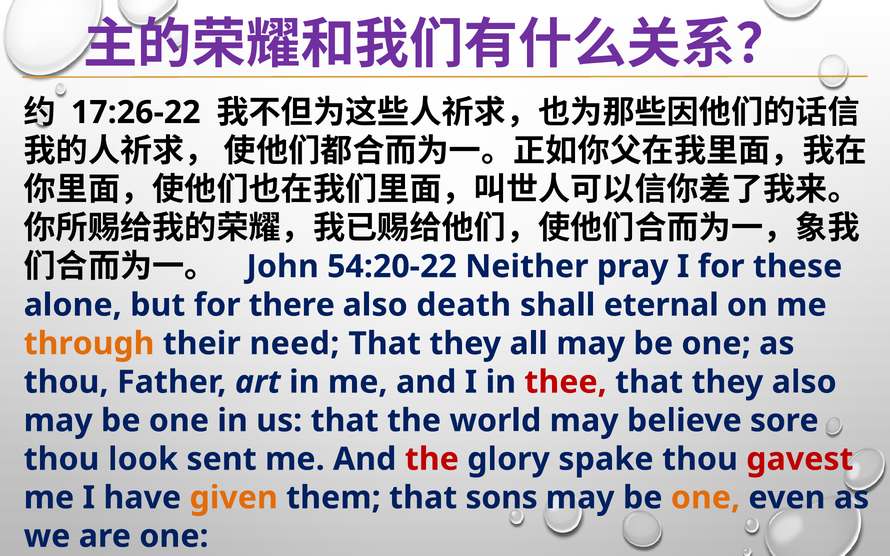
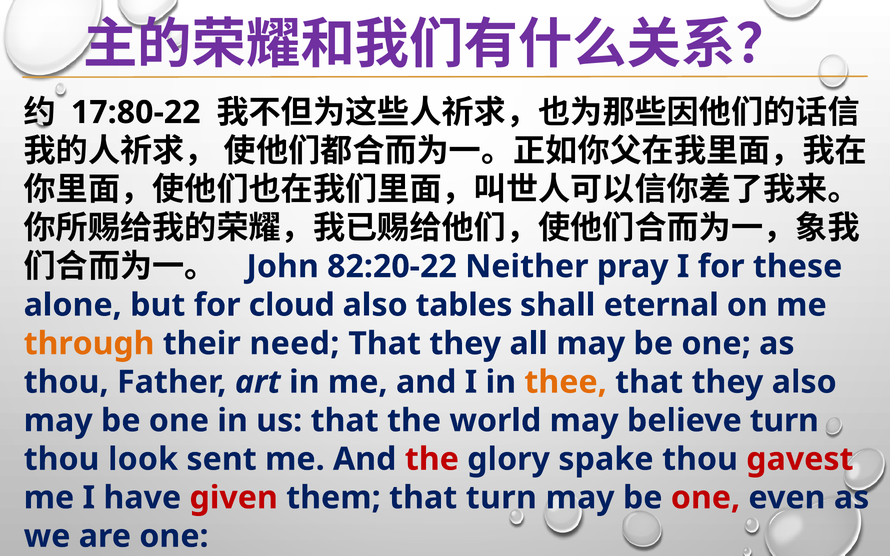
17:26-22: 17:26-22 -> 17:80-22
54:20-22: 54:20-22 -> 82:20-22
there: there -> cloud
death: death -> tables
thee colour: red -> orange
believe sore: sore -> turn
given colour: orange -> red
that sons: sons -> turn
one at (705, 498) colour: orange -> red
